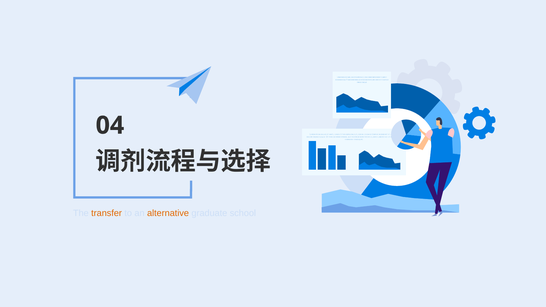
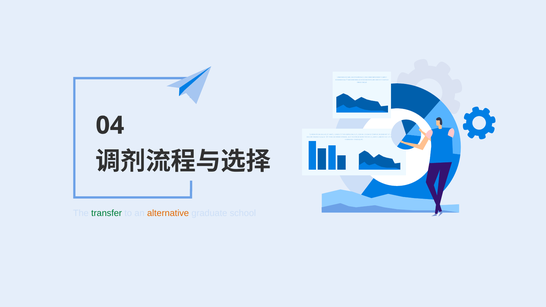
transfer colour: orange -> green
